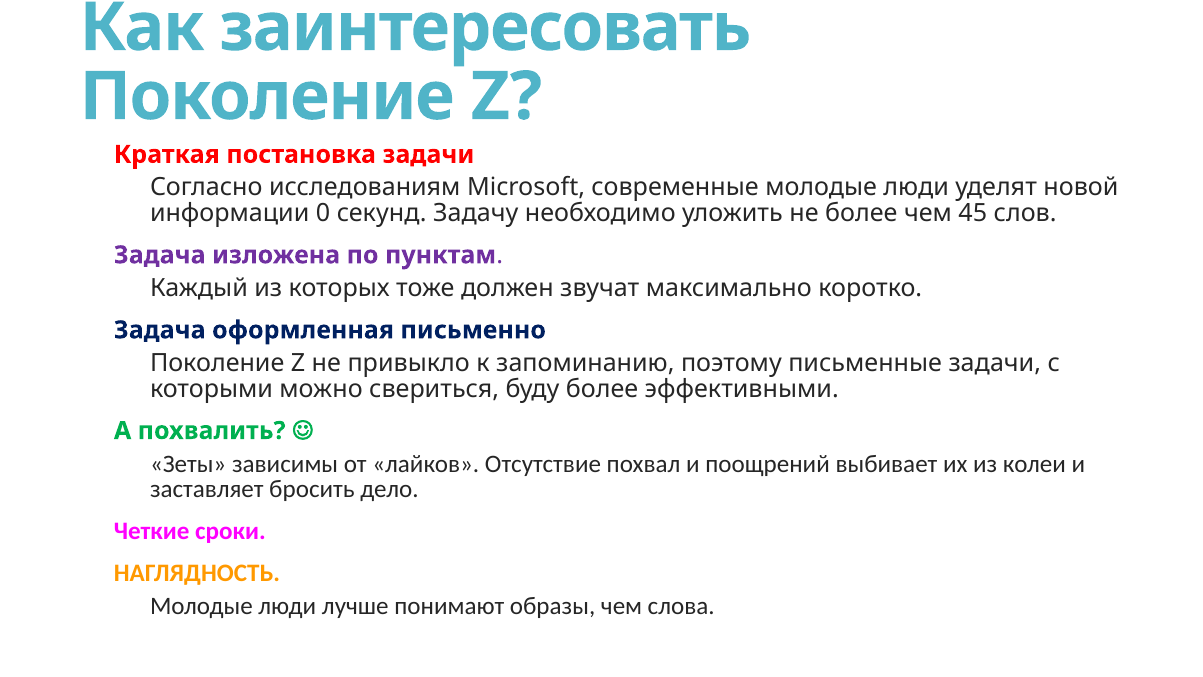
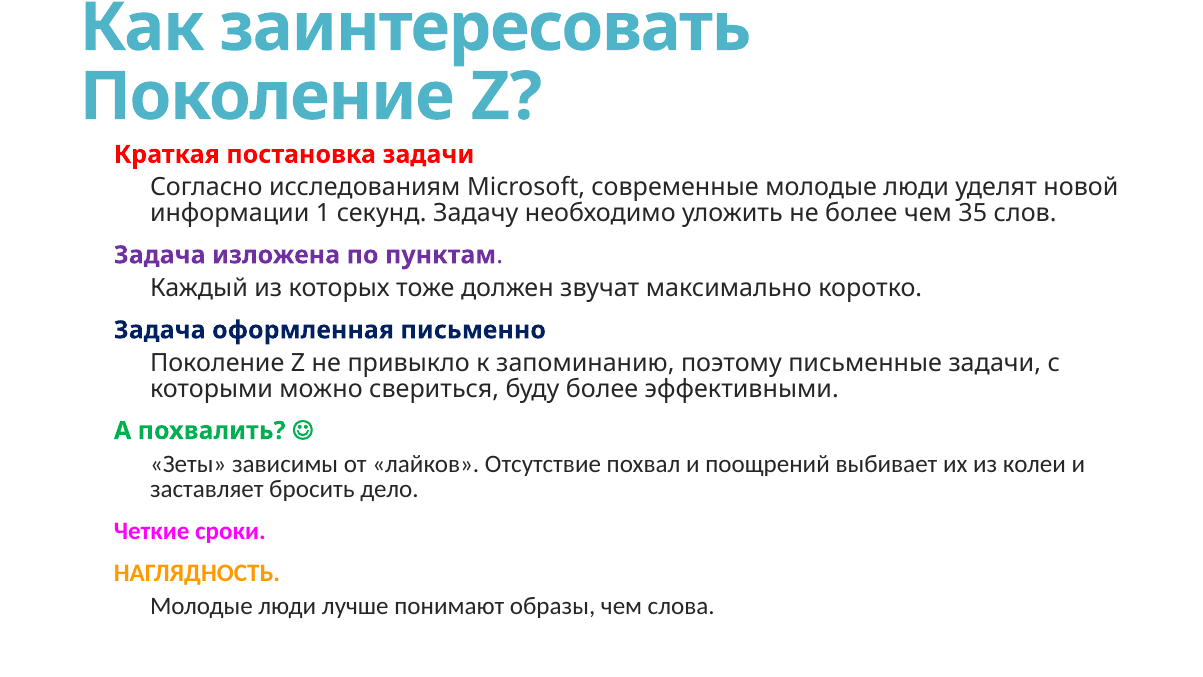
0: 0 -> 1
45: 45 -> 35
